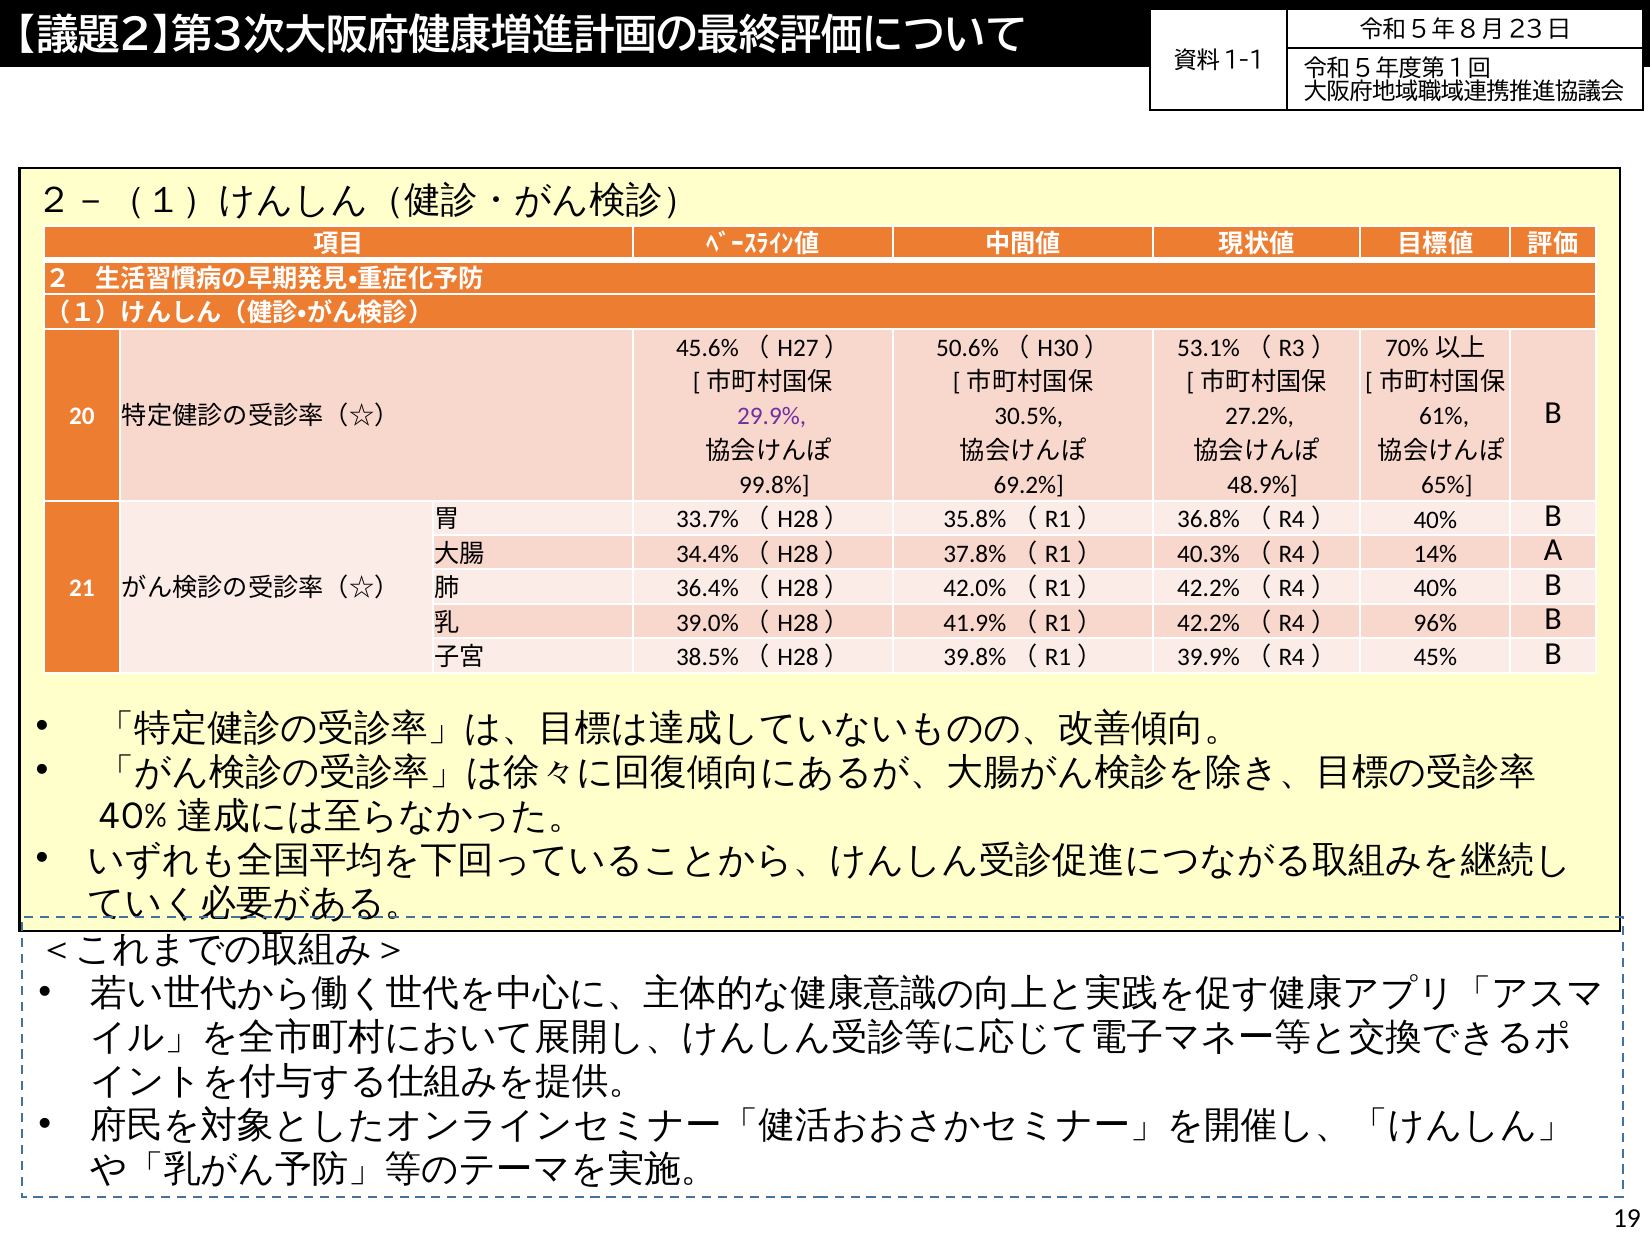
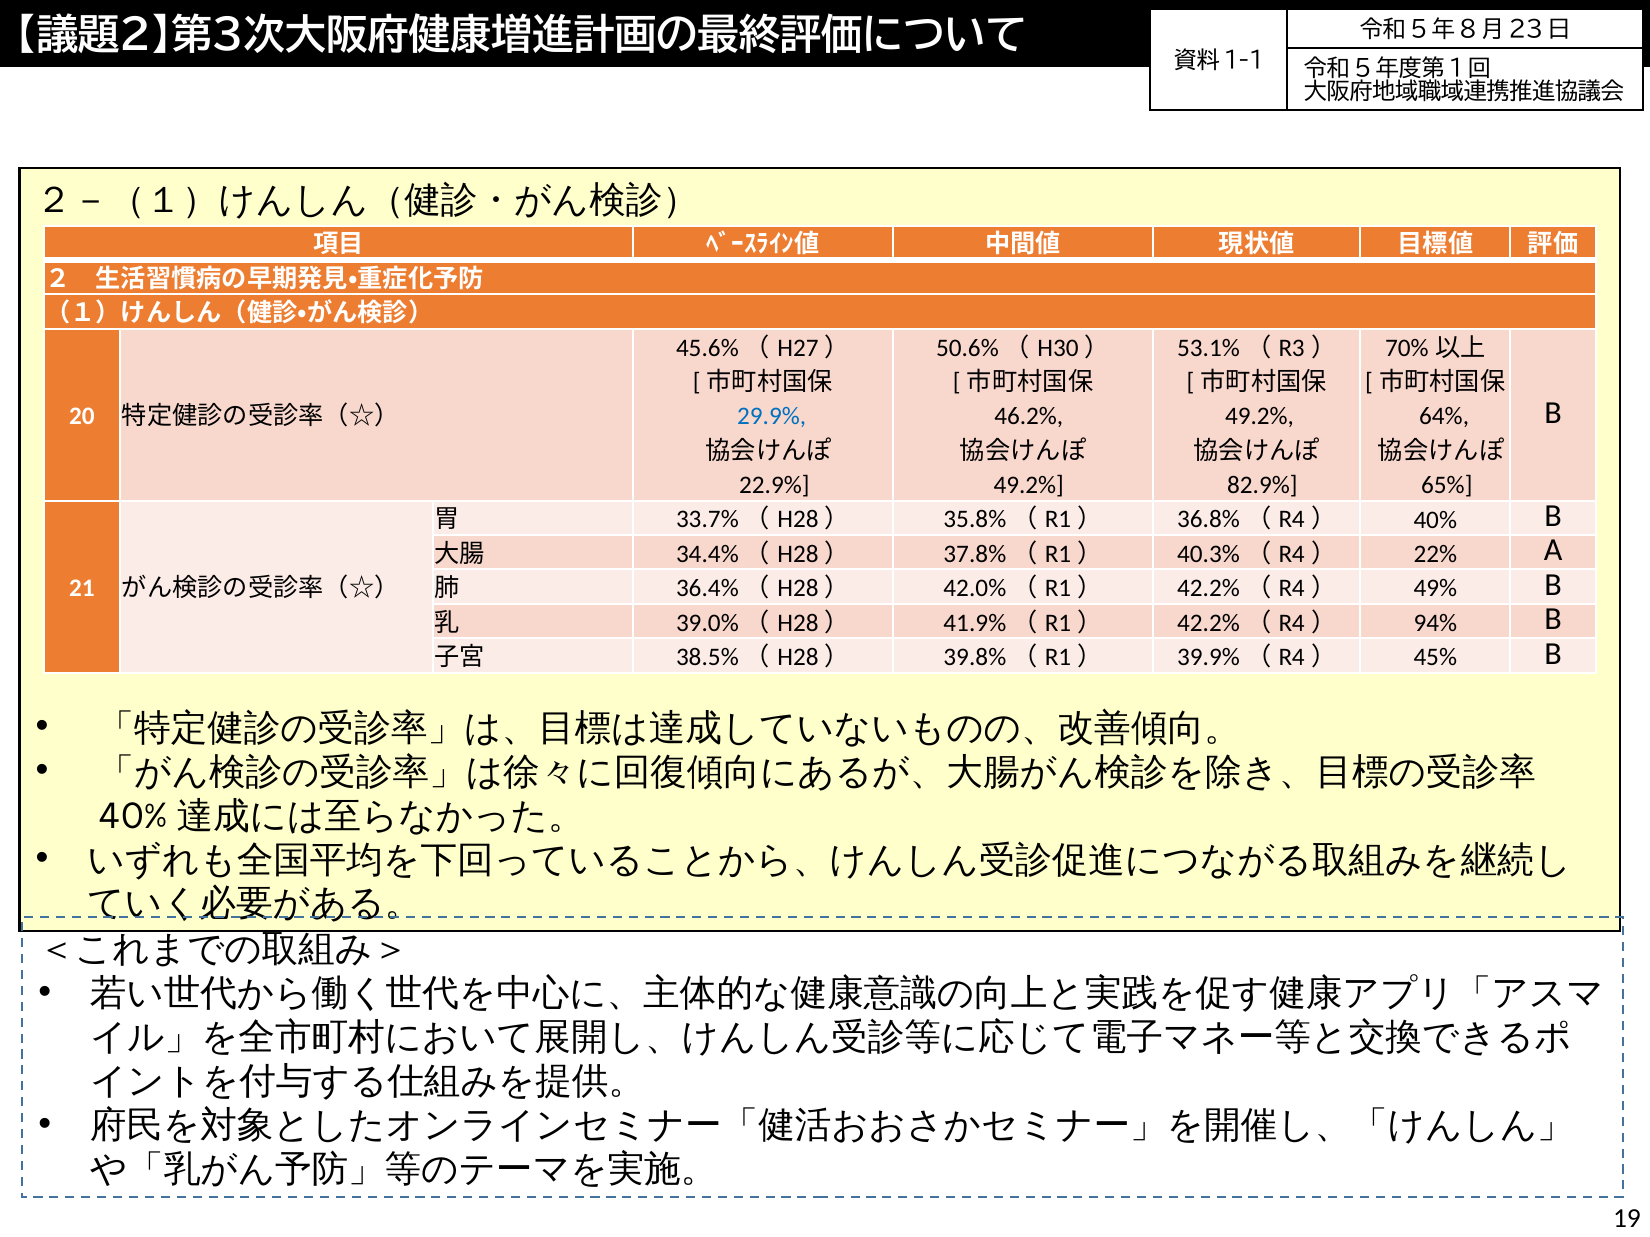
29.9% colour: purple -> blue
30.5%: 30.5% -> 46.2%
27.2% at (1260, 417): 27.2% -> 49.2%
61%: 61% -> 64%
99.8%: 99.8% -> 22.9%
69.2% at (1029, 486): 69.2% -> 49.2%
48.9%: 48.9% -> 82.9%
14%: 14% -> 22%
40% at (1435, 589): 40% -> 49%
96%: 96% -> 94%
